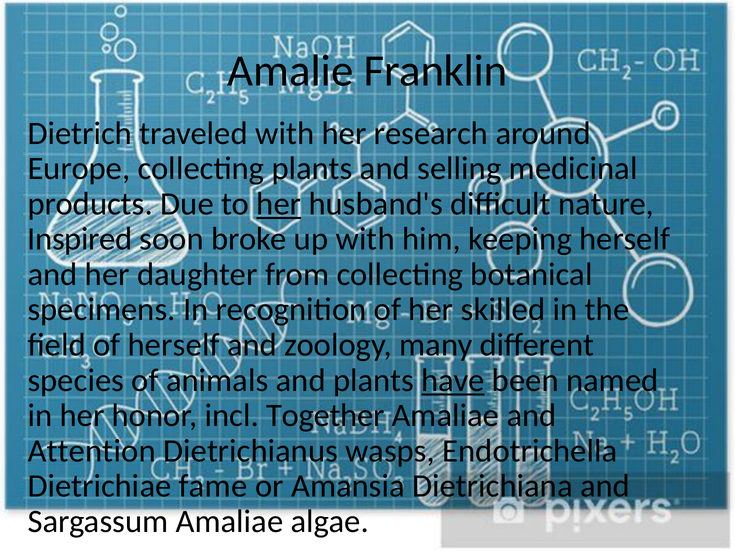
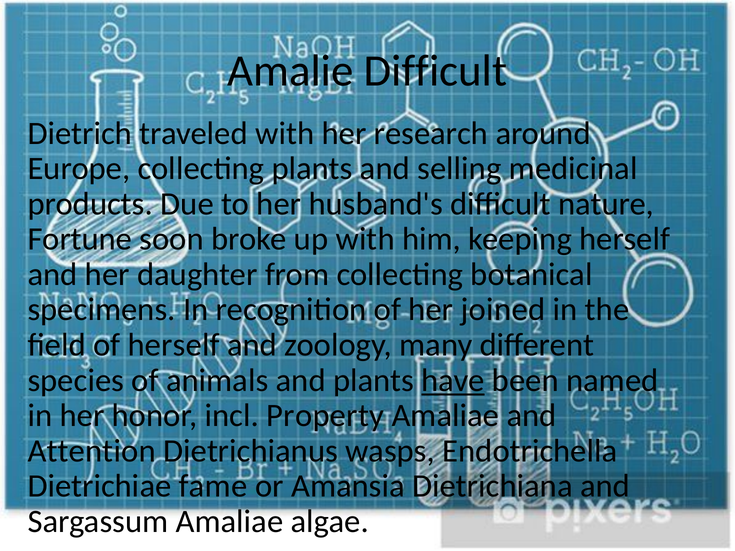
Amalie Franklin: Franklin -> Difficult
her at (279, 204) underline: present -> none
Inspired: Inspired -> Fortune
skilled: skilled -> joined
Together: Together -> Property
